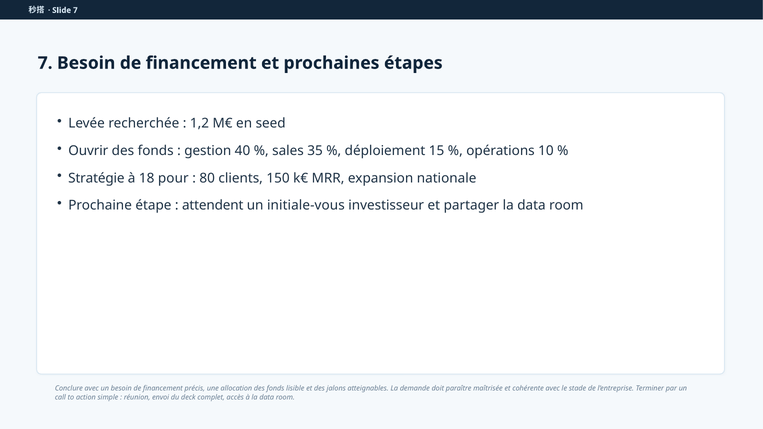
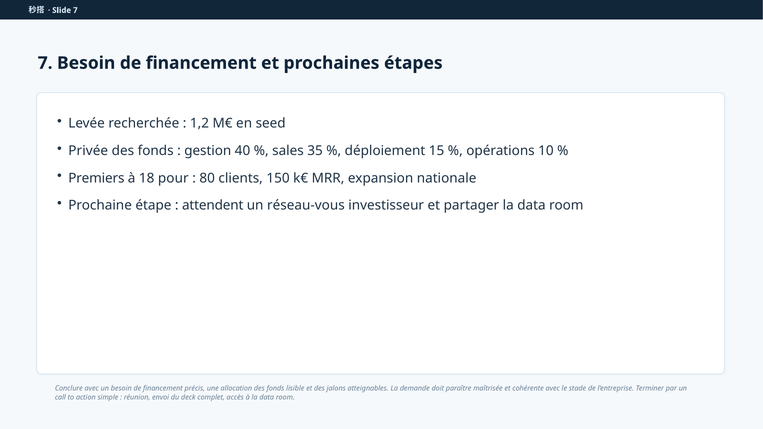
Ouvrir: Ouvrir -> Privée
Stratégie: Stratégie -> Premiers
initiale-vous: initiale-vous -> réseau-vous
